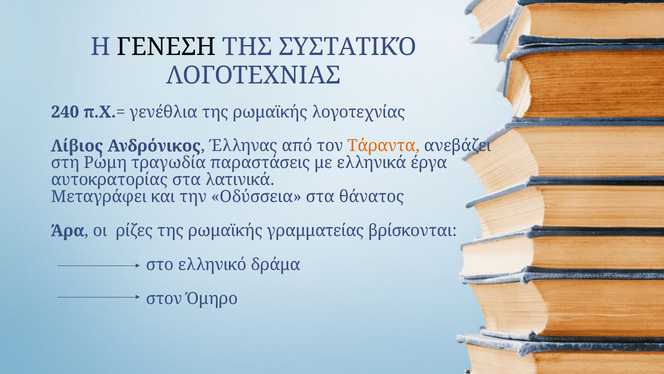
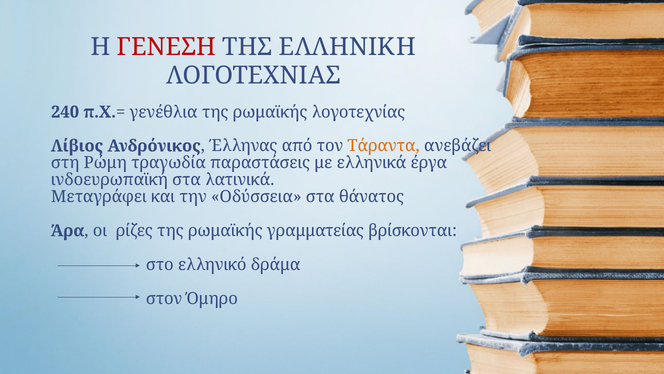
ΓΕΝΕΣΗ colour: black -> red
ΣΥΣΤΑΤΙΚΌ: ΣΥΣΤΑΤΙΚΌ -> ΕΛΛΗΝΙΚΗ
αυτοκρατορίας: αυτοκρατορίας -> ινδοευρωπαϊκή
